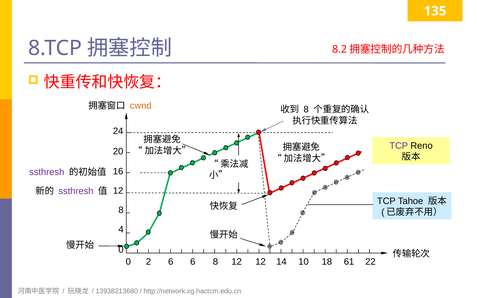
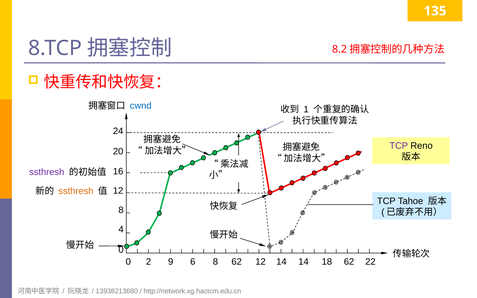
cwnd colour: orange -> blue
8 at (306, 110): 8 -> 1
ssthresh at (76, 191) colour: purple -> orange
2 6: 6 -> 9
6 8 12: 12 -> 62
14 10: 10 -> 14
18 61: 61 -> 62
